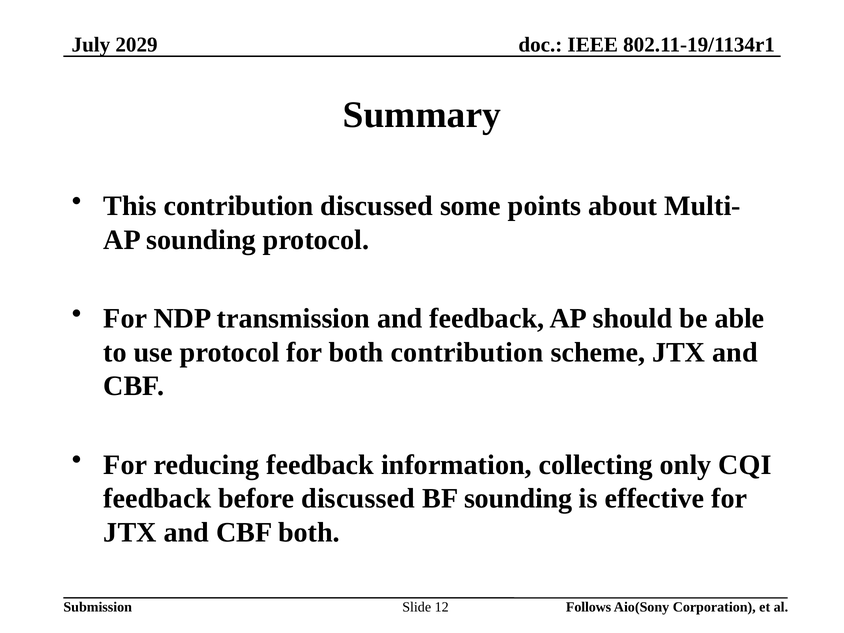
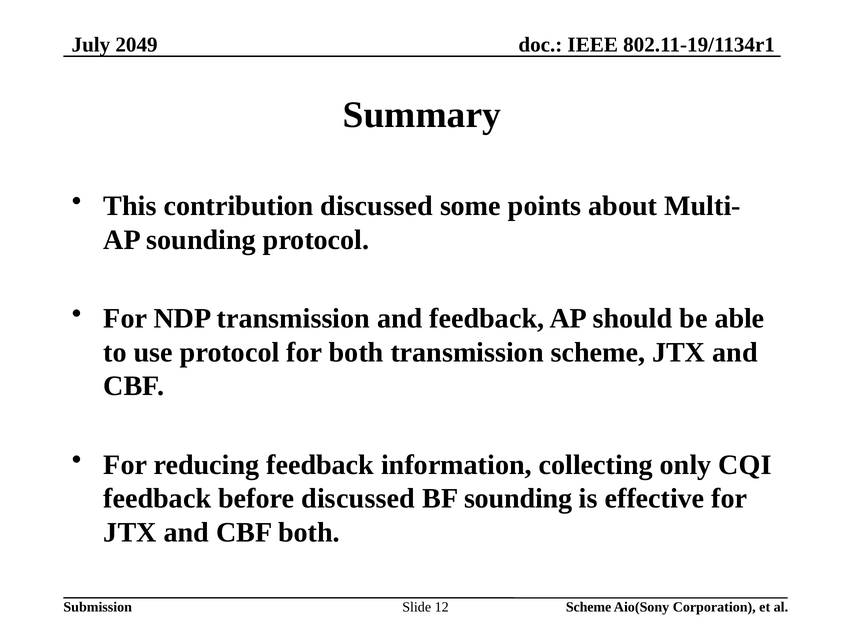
2029: 2029 -> 2049
both contribution: contribution -> transmission
12 Follows: Follows -> Scheme
